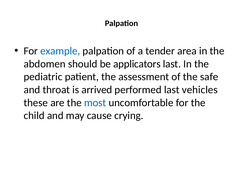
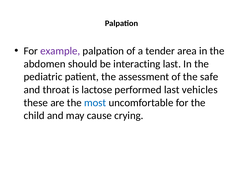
example colour: blue -> purple
applicators: applicators -> interacting
arrived: arrived -> lactose
